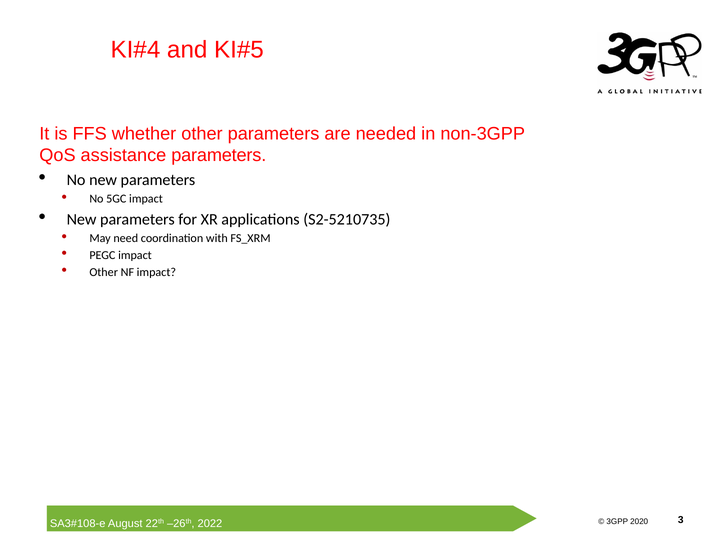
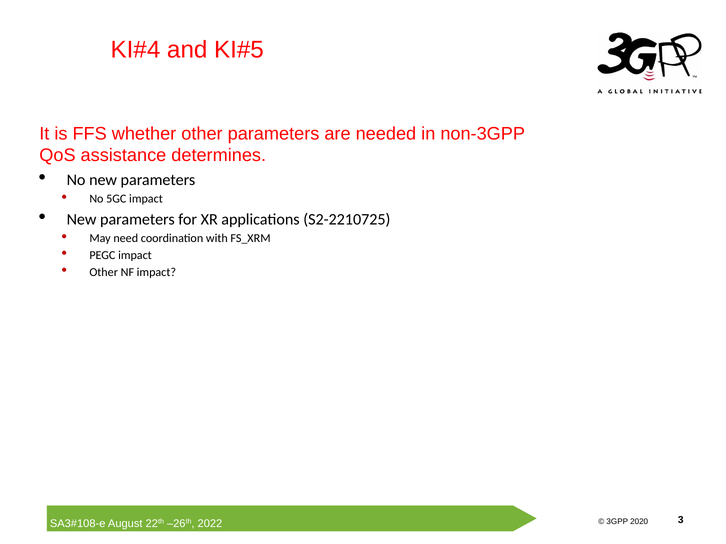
assistance parameters: parameters -> determines
S2-5210735: S2-5210735 -> S2-2210725
